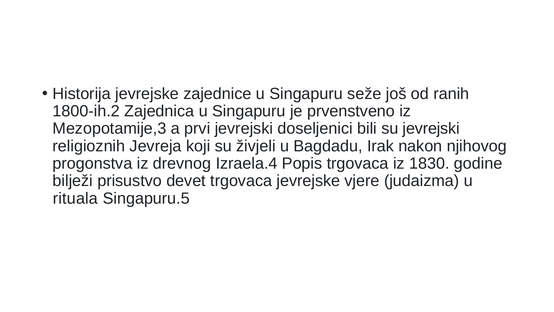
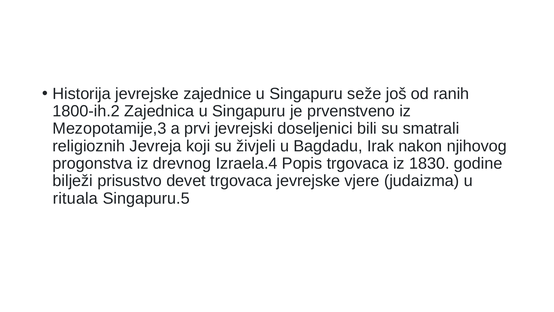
su jevrejski: jevrejski -> smatrali
